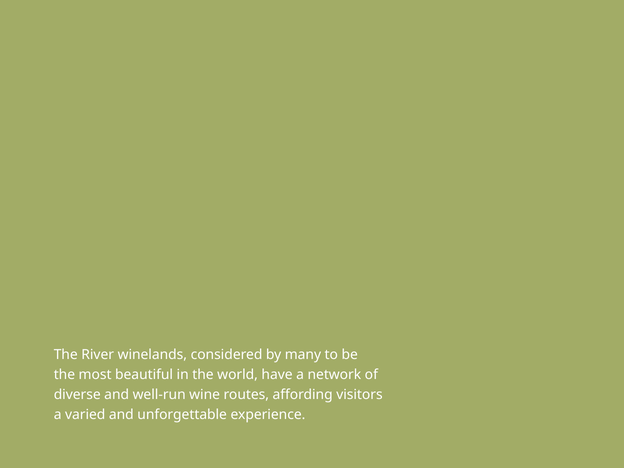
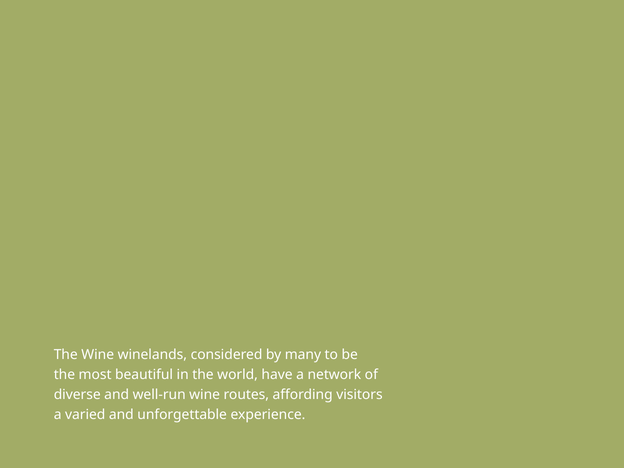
The River: River -> Wine
